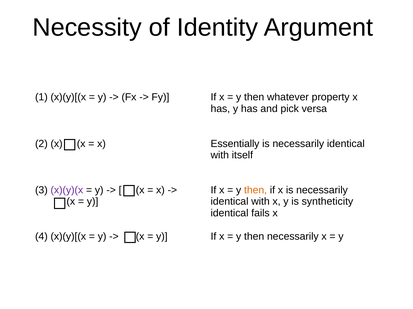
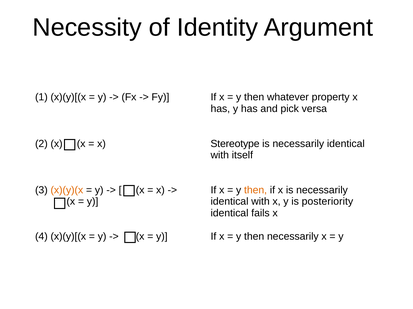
Essentially: Essentially -> Stereotype
x)(y)(x colour: purple -> orange
syntheticity: syntheticity -> posteriority
